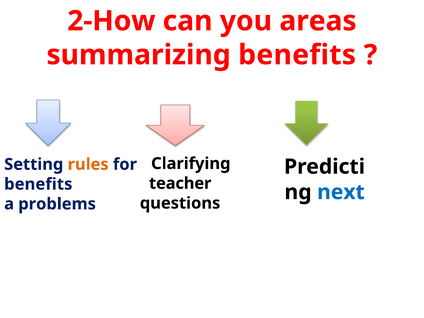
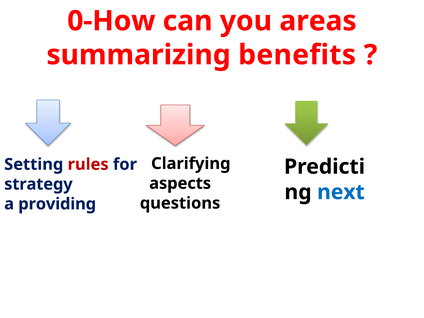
2-How: 2-How -> 0-How
rules colour: orange -> red
teacher: teacher -> aspects
benefits at (38, 184): benefits -> strategy
problems: problems -> providing
